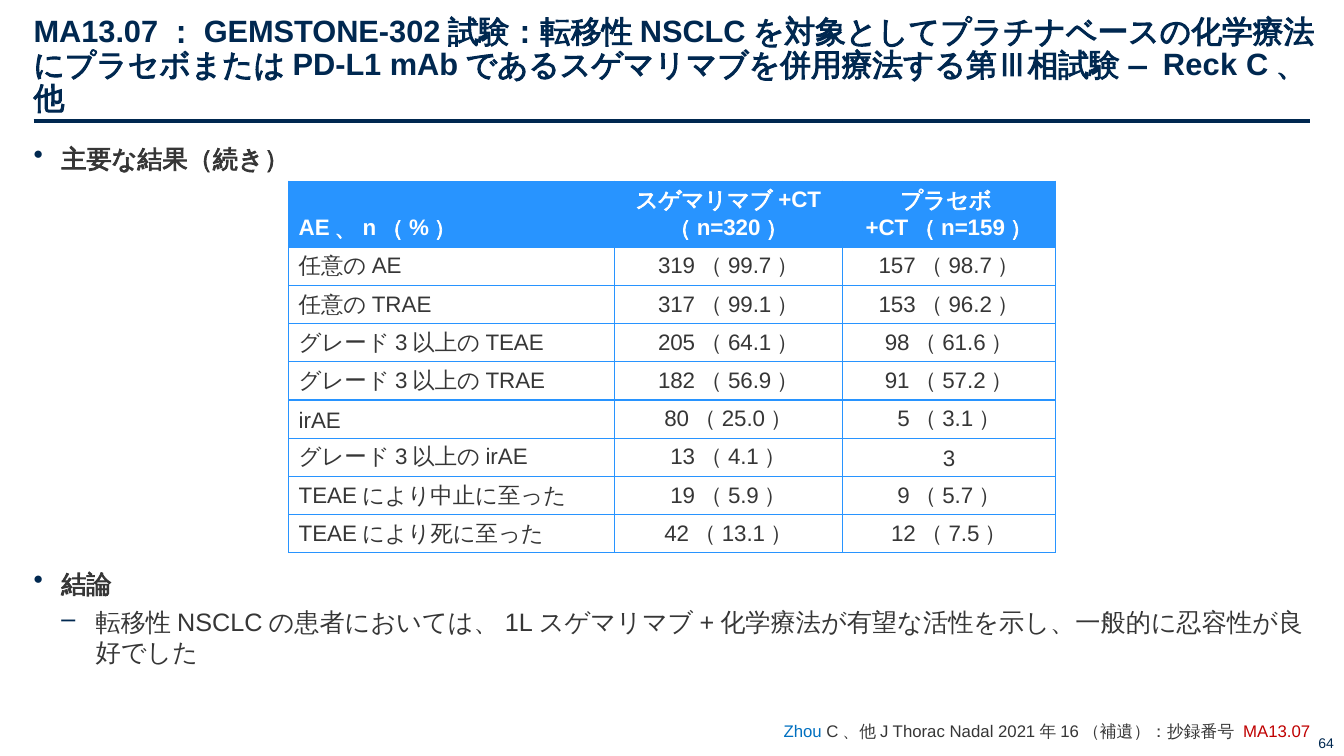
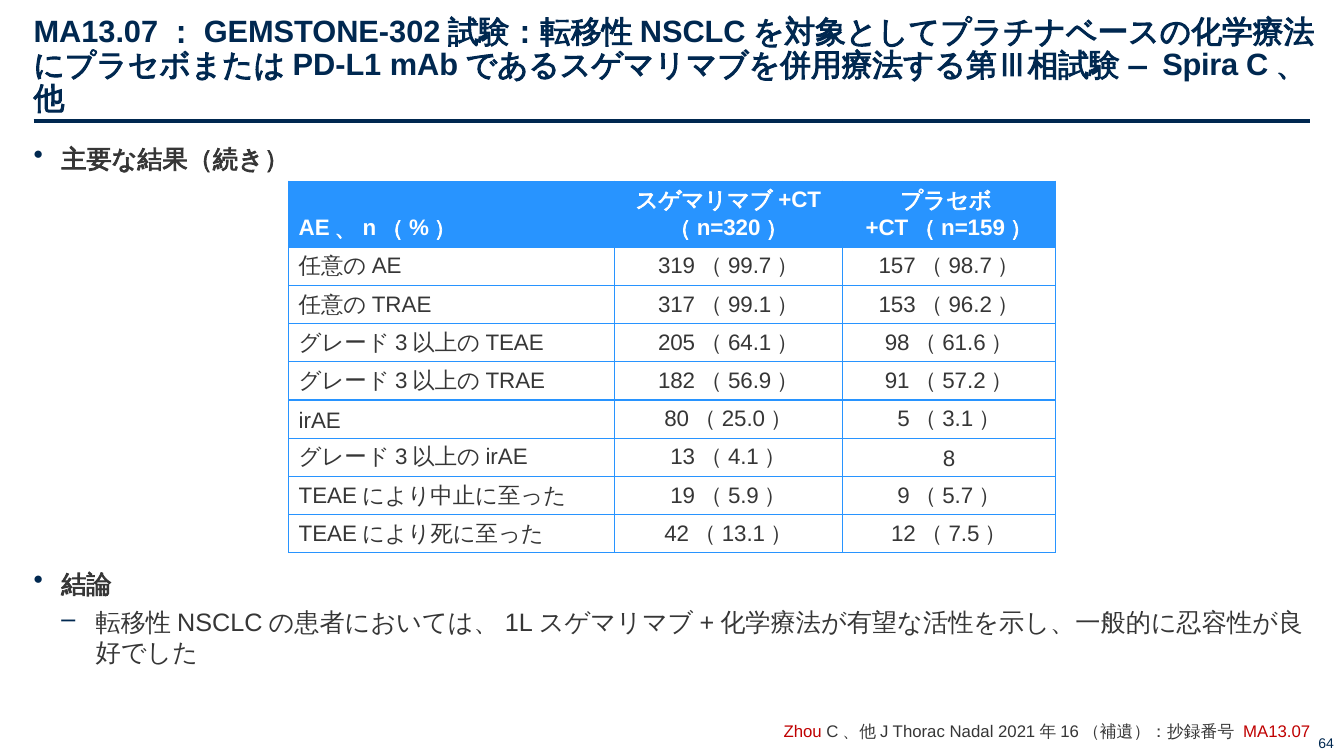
Reck: Reck -> Spira
3: 3 -> 8
Zhou colour: blue -> red
